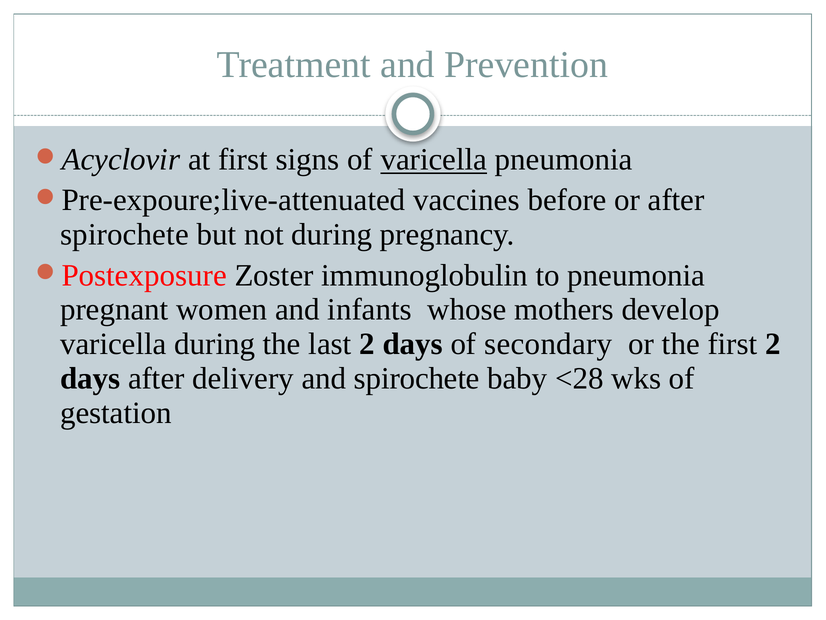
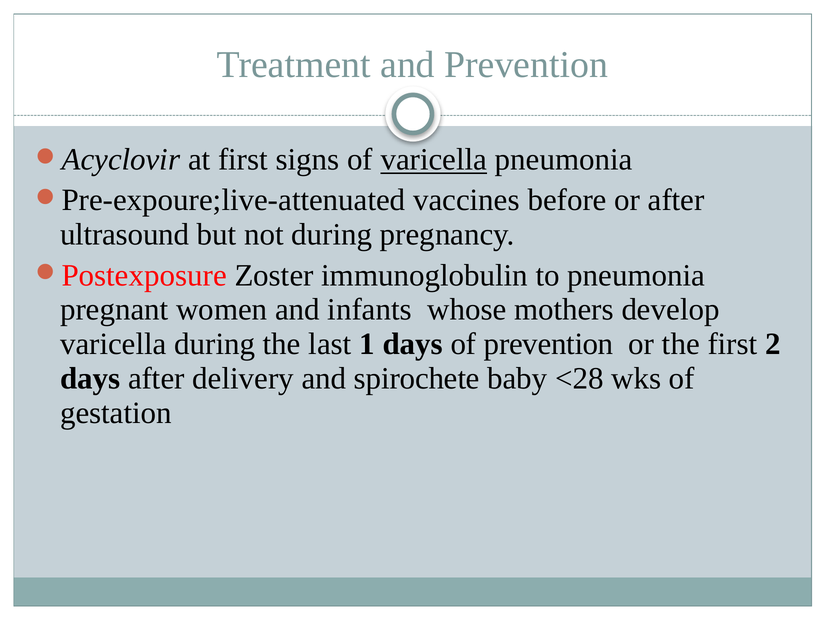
spirochete at (125, 234): spirochete -> ultrasound
last 2: 2 -> 1
of secondary: secondary -> prevention
